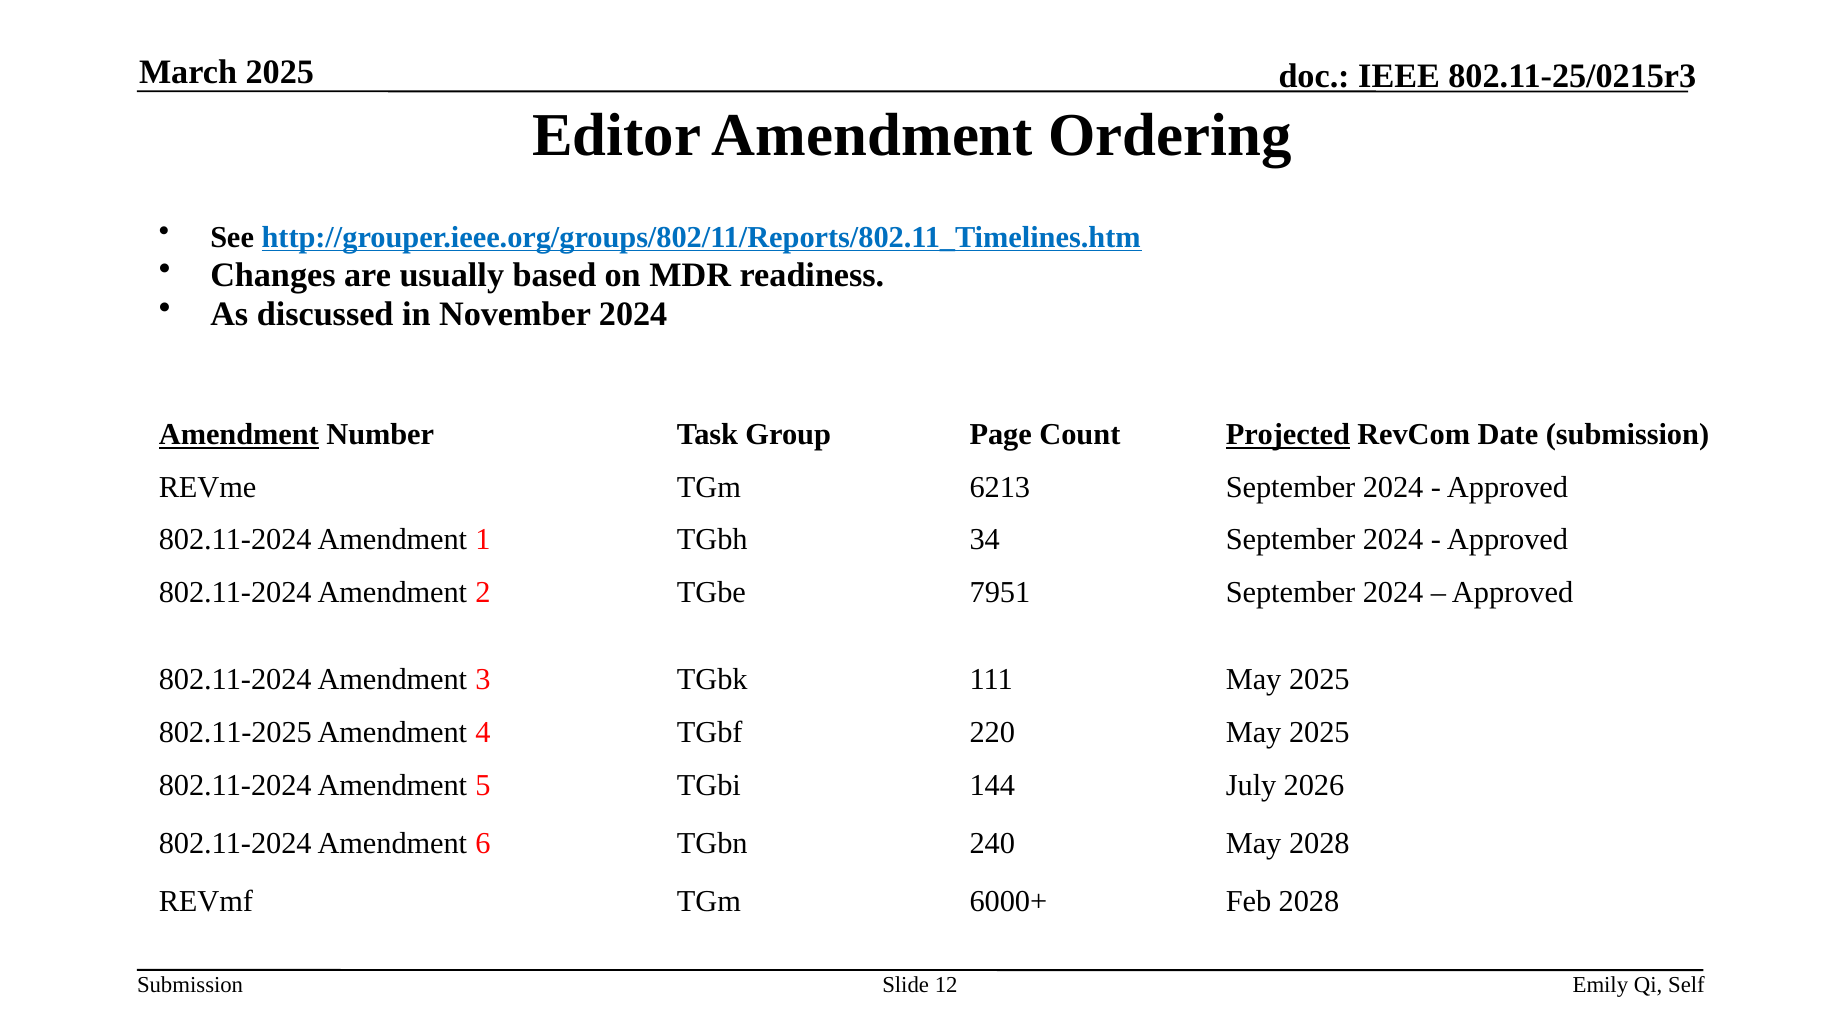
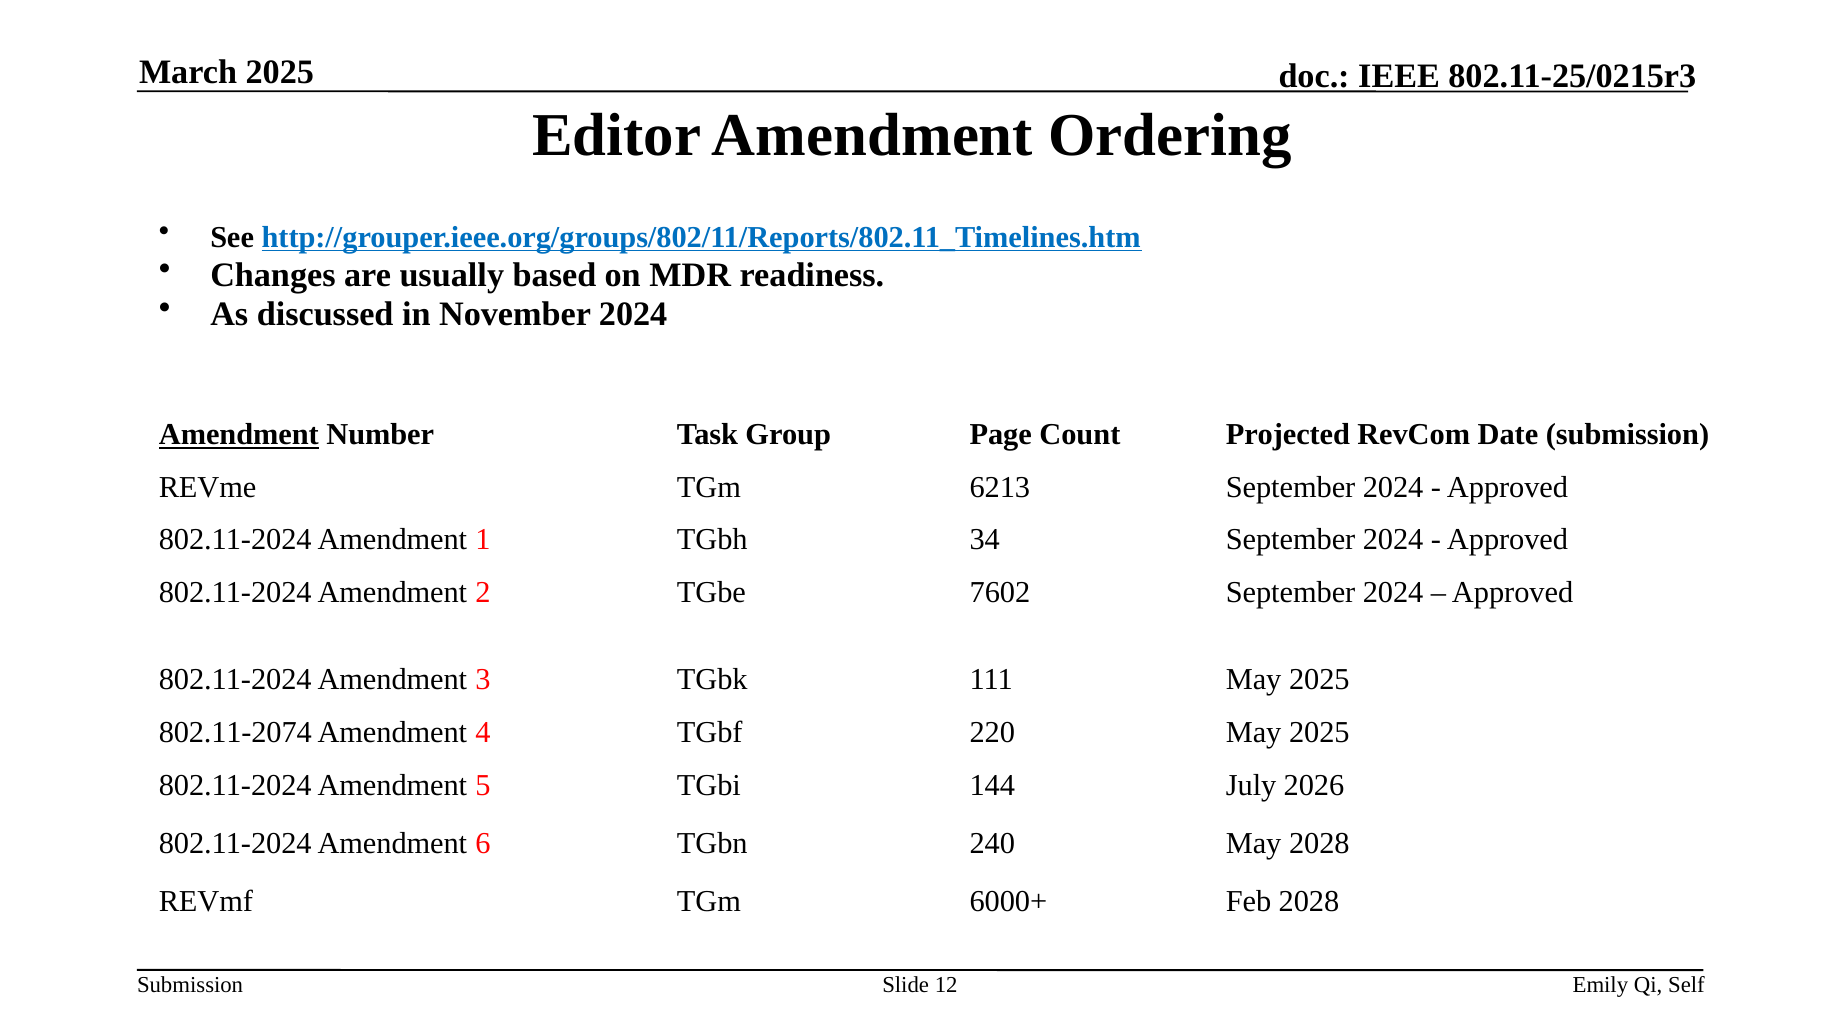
Projected underline: present -> none
7951: 7951 -> 7602
802.11-2025: 802.11-2025 -> 802.11-2074
